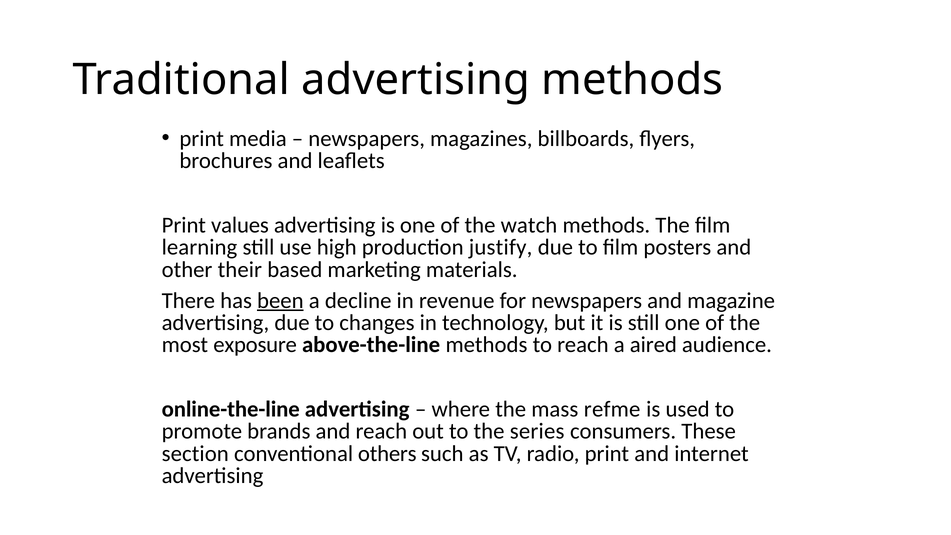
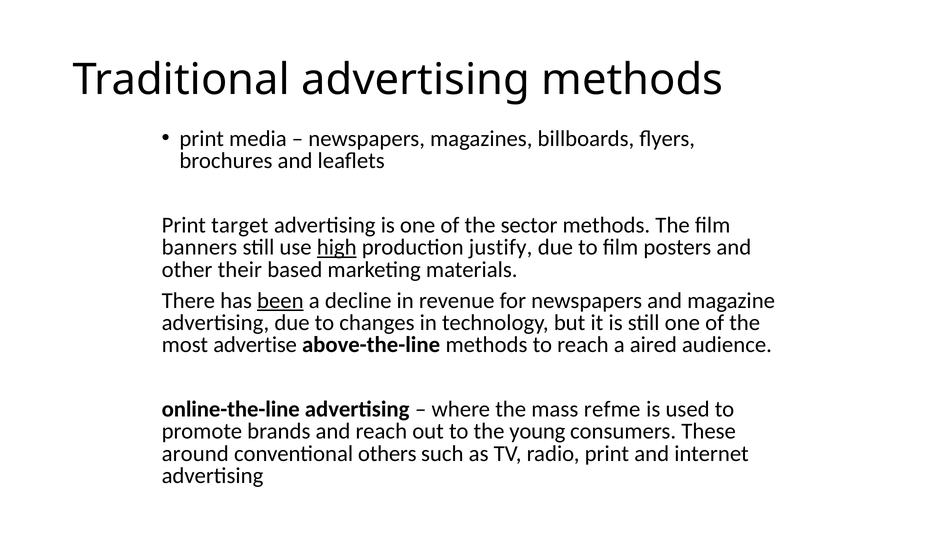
values: values -> target
watch: watch -> sector
learning: learning -> banners
high underline: none -> present
exposure: exposure -> advertise
series: series -> young
section: section -> around
